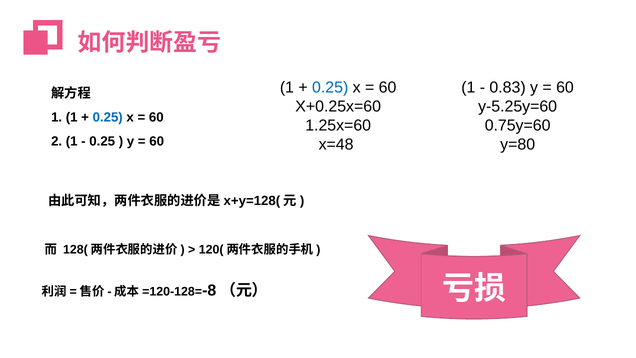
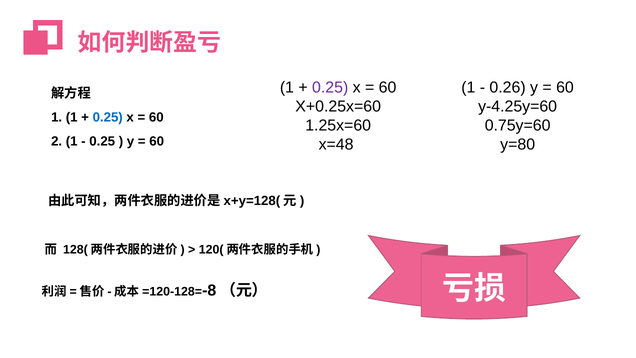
0.25 at (330, 87) colour: blue -> purple
0.83: 0.83 -> 0.26
y-5.25y=60: y-5.25y=60 -> y-4.25y=60
